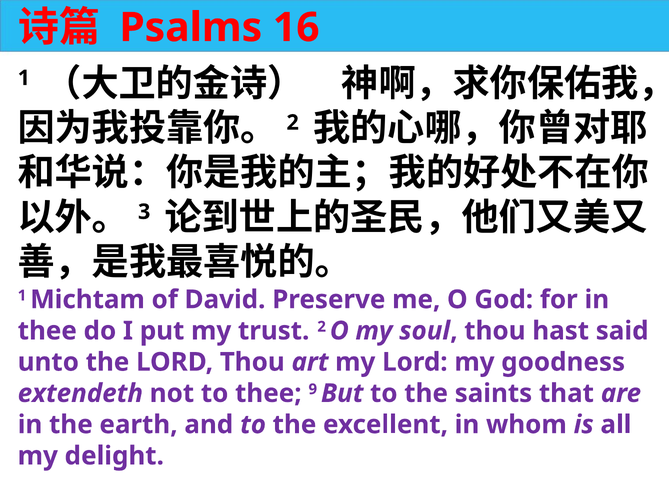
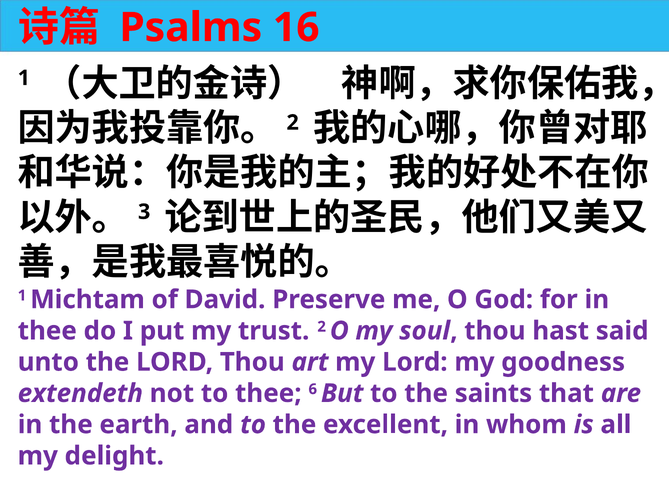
9: 9 -> 6
